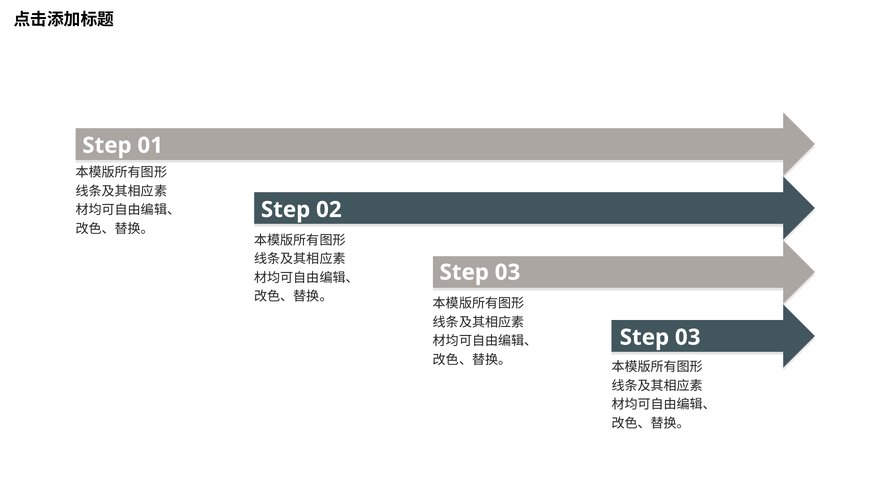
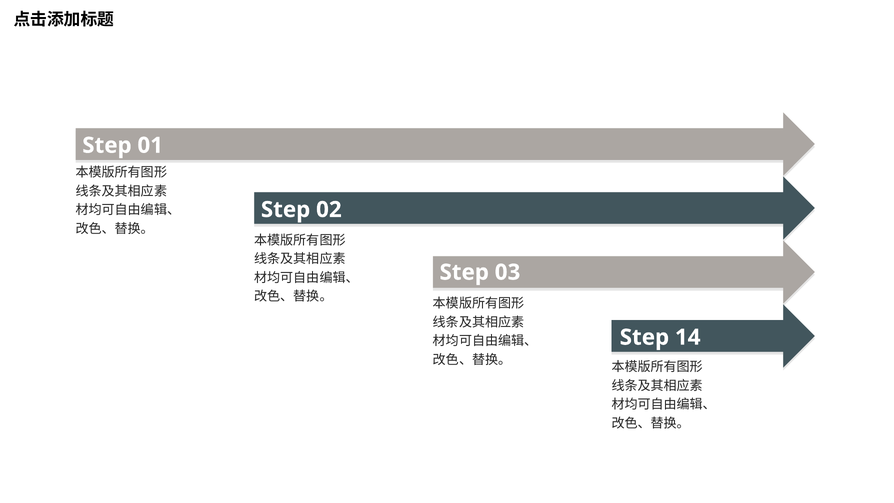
03 at (688, 337): 03 -> 14
